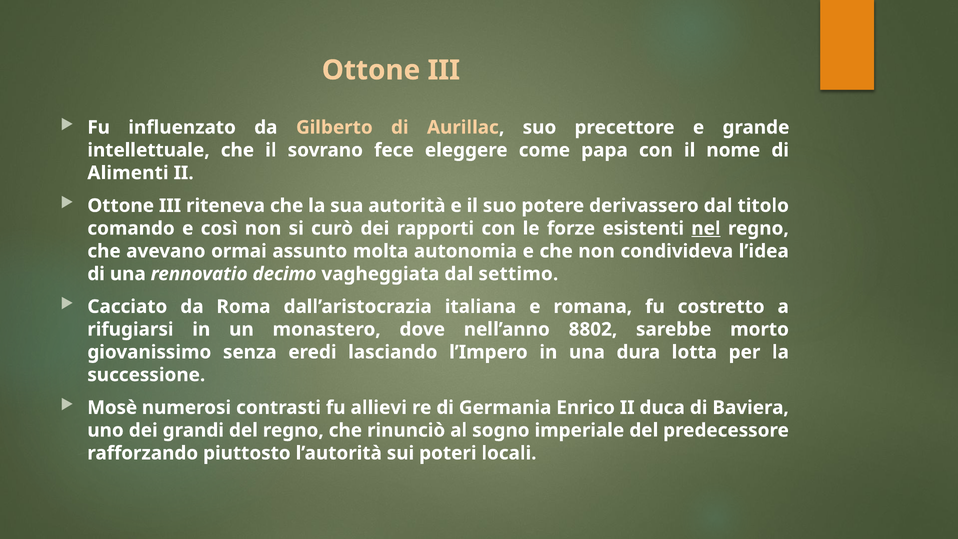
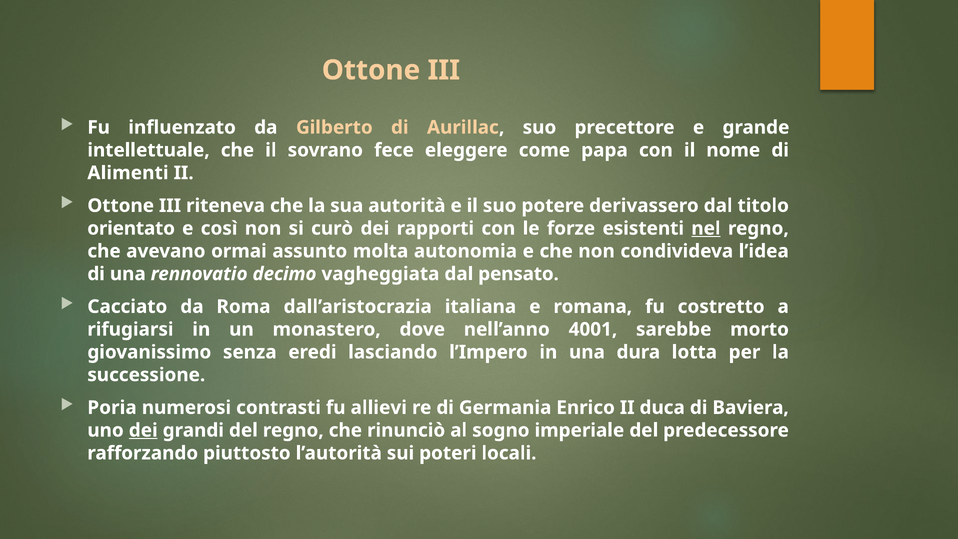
comando: comando -> orientato
settimo: settimo -> pensato
8802: 8802 -> 4001
Mosè: Mosè -> Poria
dei at (143, 430) underline: none -> present
